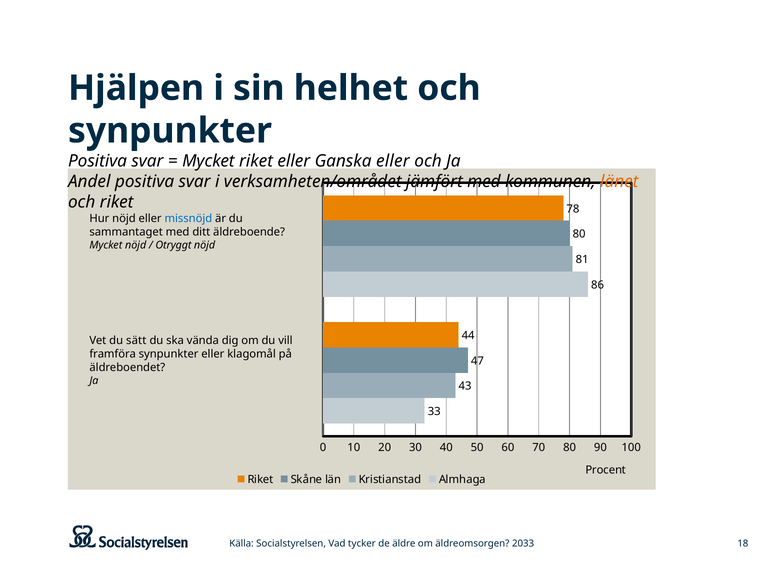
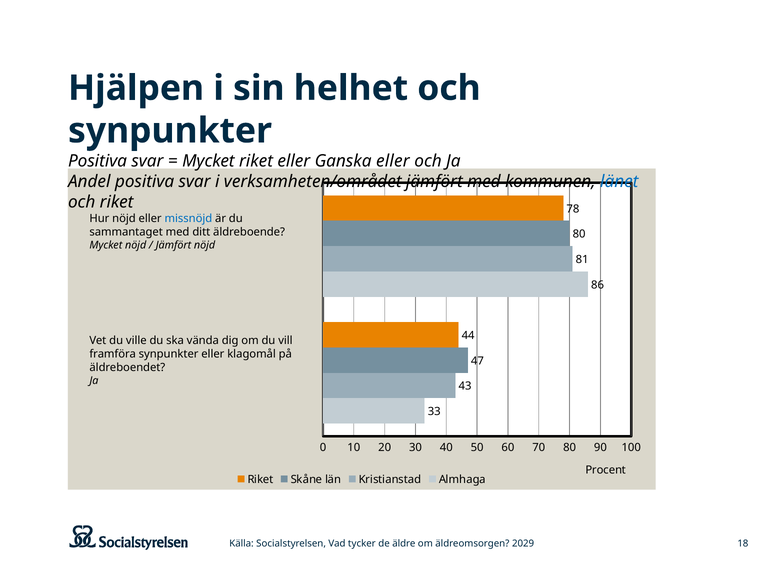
länet colour: orange -> blue
Otryggt at (173, 245): Otryggt -> Jämfört
sätt: sätt -> ville
2033: 2033 -> 2029
